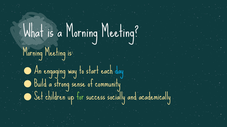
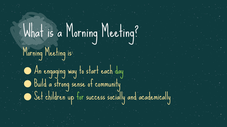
day colour: light blue -> light green
